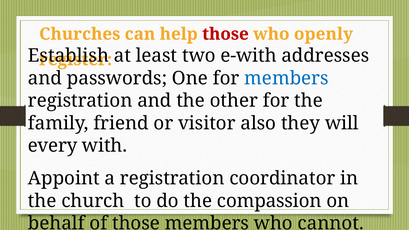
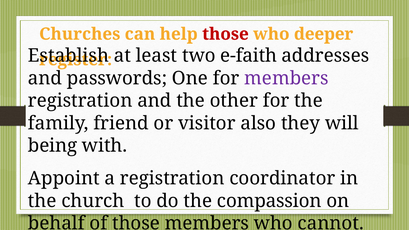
openly: openly -> deeper
e-with: e-with -> e-faith
members at (286, 78) colour: blue -> purple
every: every -> being
